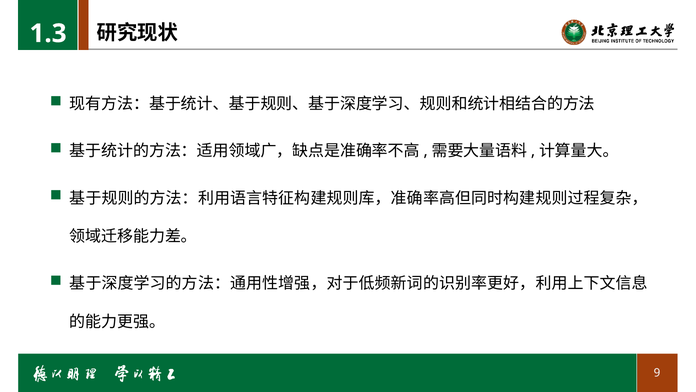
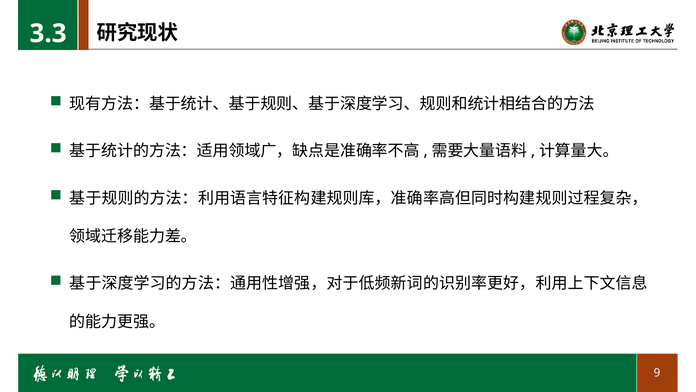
1.3: 1.3 -> 3.3
